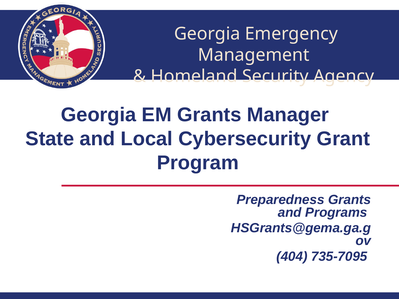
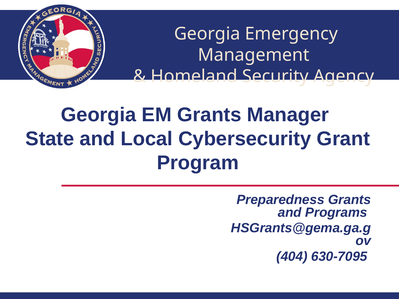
735-7095: 735-7095 -> 630-7095
